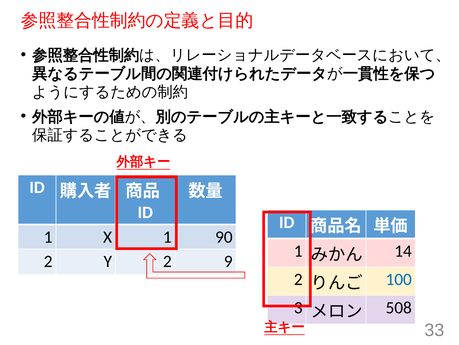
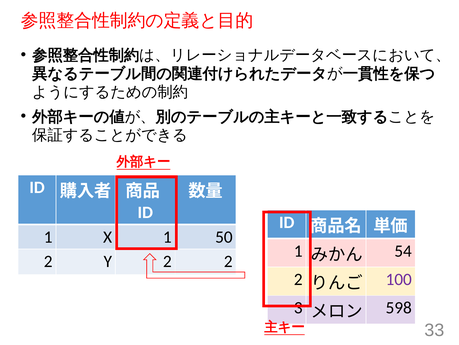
90: 90 -> 50
14: 14 -> 54
2 9: 9 -> 2
100 colour: blue -> purple
508: 508 -> 598
